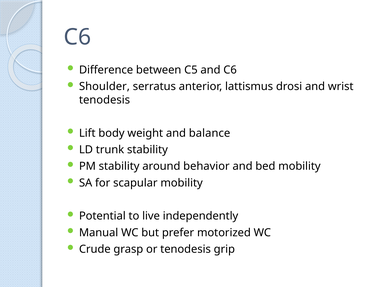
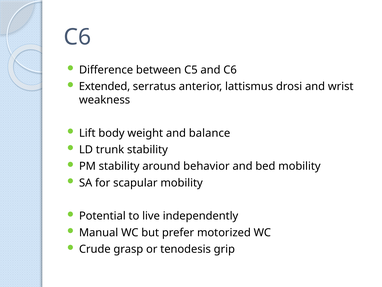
Shoulder: Shoulder -> Extended
tenodesis at (105, 100): tenodesis -> weakness
